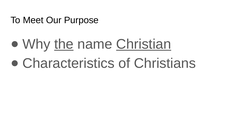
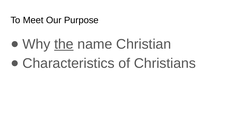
Christian underline: present -> none
